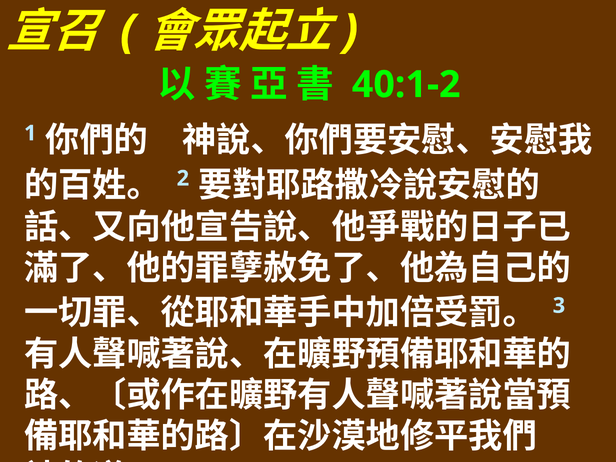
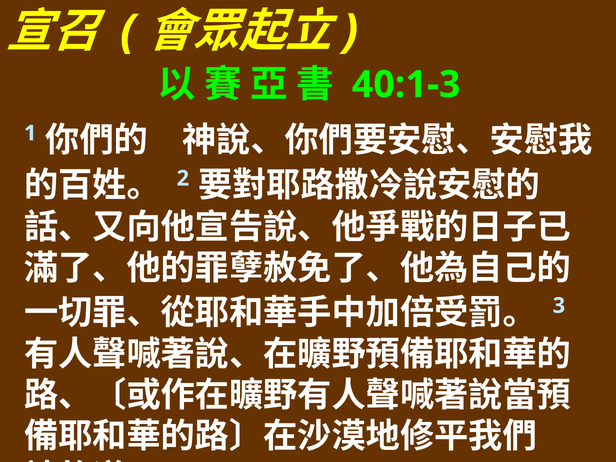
40:1-2: 40:1-2 -> 40:1-3
